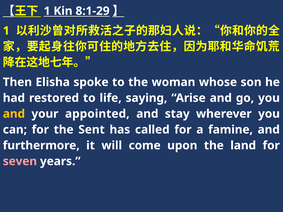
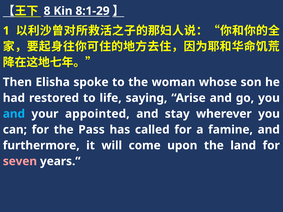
1 at (47, 11): 1 -> 8
and at (14, 114) colour: yellow -> light blue
Sent: Sent -> Pass
